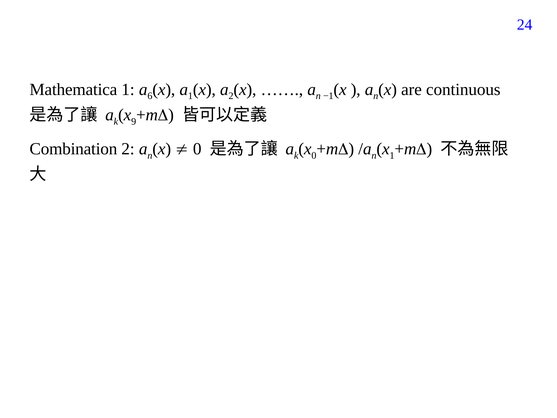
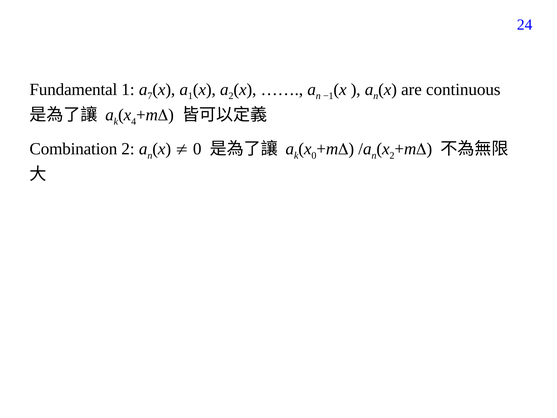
Mathematica: Mathematica -> Fundamental
6: 6 -> 7
9: 9 -> 4
1 at (392, 156): 1 -> 2
